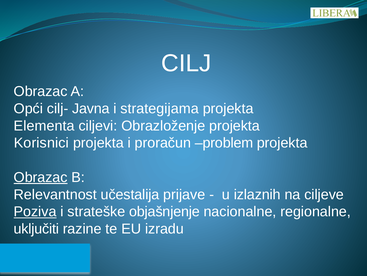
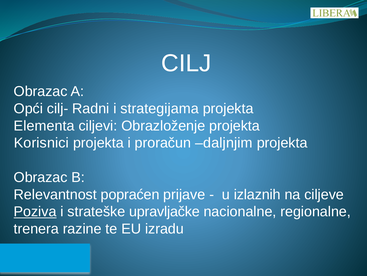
Javna: Javna -> Radni
problem: problem -> daljnjim
Obrazac at (41, 177) underline: present -> none
učestalija: učestalija -> popraćen
objašnjenje: objašnjenje -> upravljačke
uključiti: uključiti -> trenera
